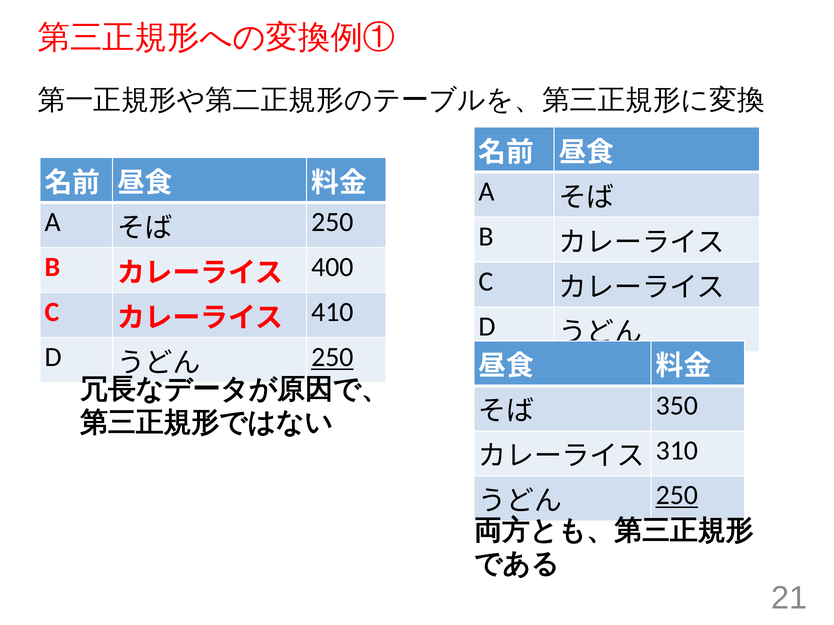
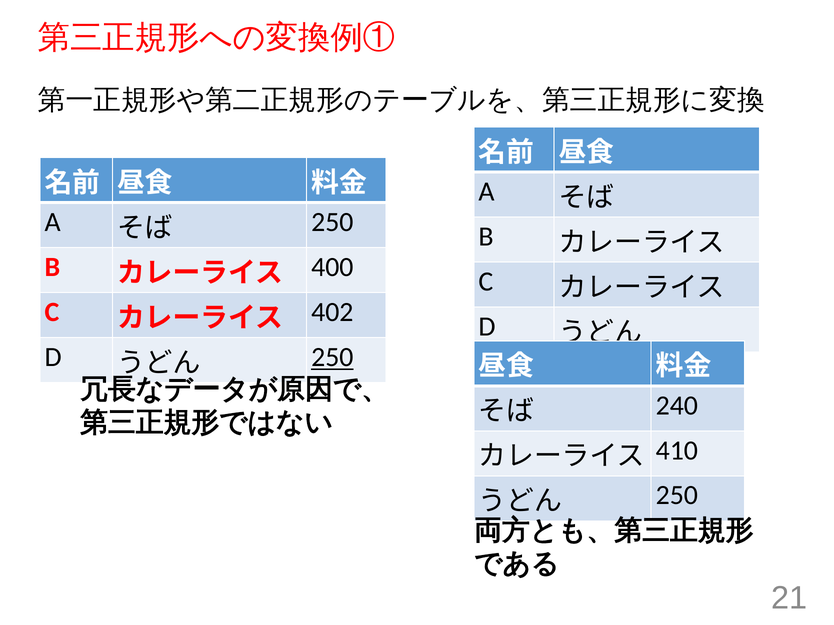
410: 410 -> 402
350: 350 -> 240
310: 310 -> 410
250 at (677, 496) underline: present -> none
